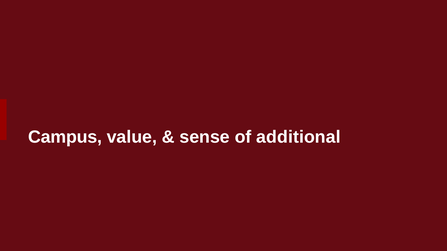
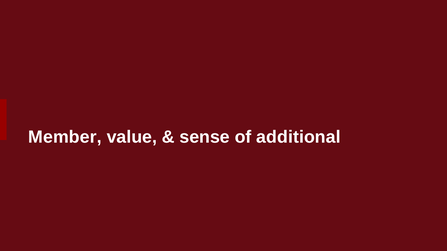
Campus: Campus -> Member
